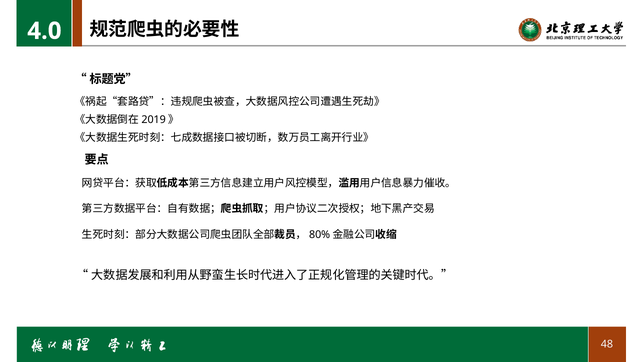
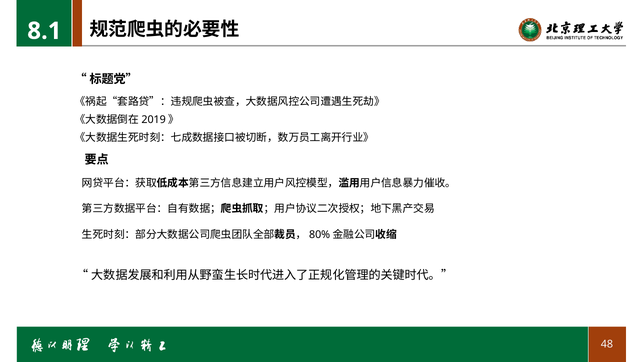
4.0: 4.0 -> 8.1
